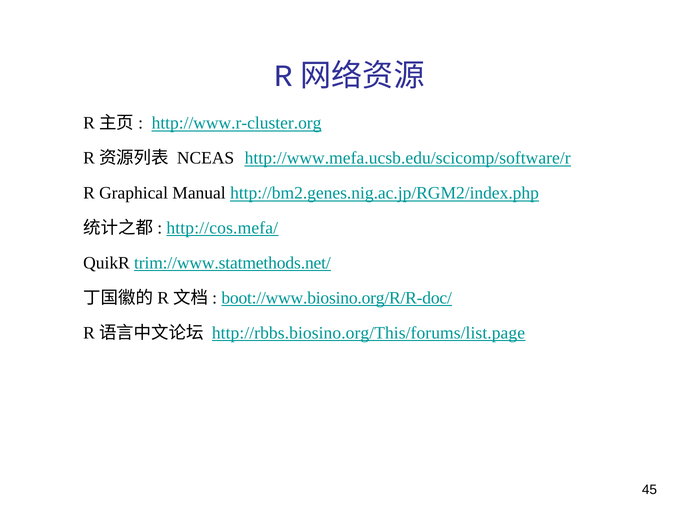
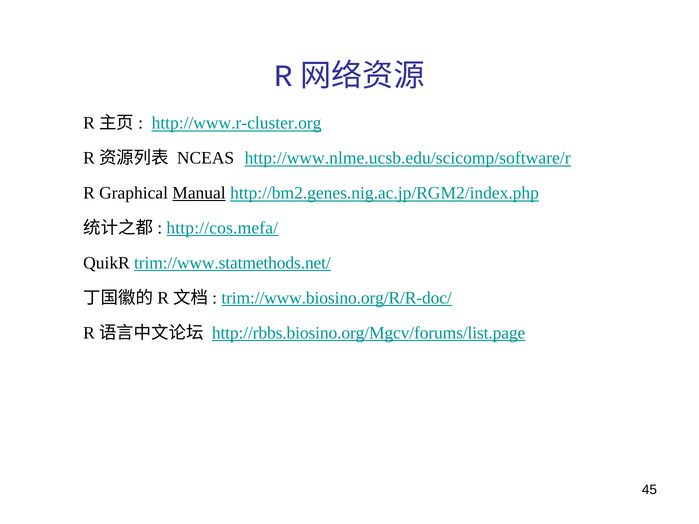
http://www.mefa.ucsb.edu/scicomp/software/r: http://www.mefa.ucsb.edu/scicomp/software/r -> http://www.nlme.ucsb.edu/scicomp/software/r
Manual underline: none -> present
boot://www.biosino.org/R/R-doc/: boot://www.biosino.org/R/R-doc/ -> trim://www.biosino.org/R/R-doc/
http://rbbs.biosino.org/This/forums/list.page: http://rbbs.biosino.org/This/forums/list.page -> http://rbbs.biosino.org/Mgcv/forums/list.page
